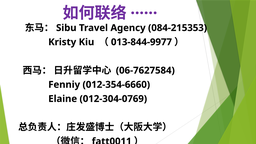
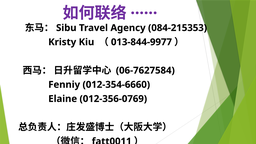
012-304-0769: 012-304-0769 -> 012-356-0769
